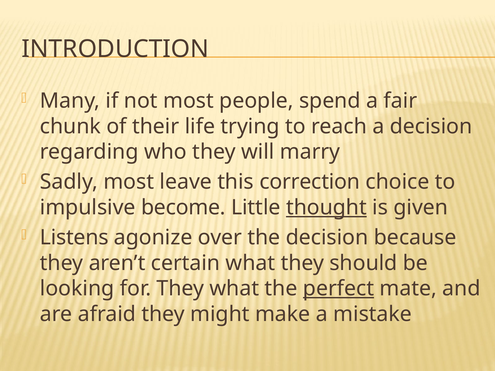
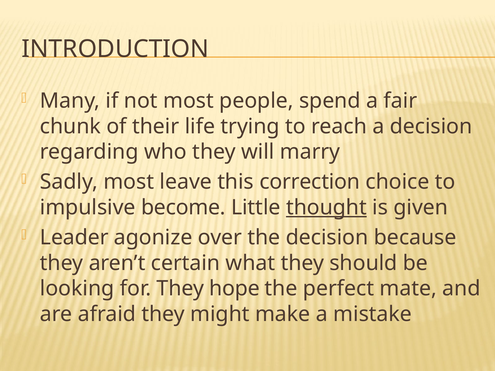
Listens: Listens -> Leader
They what: what -> hope
perfect underline: present -> none
